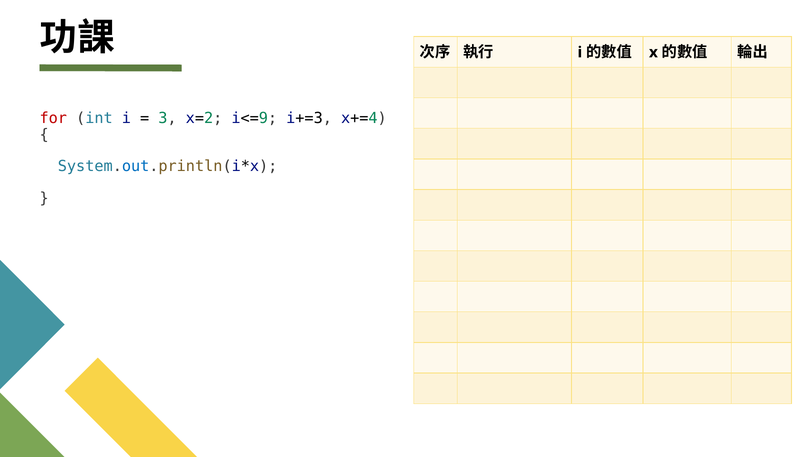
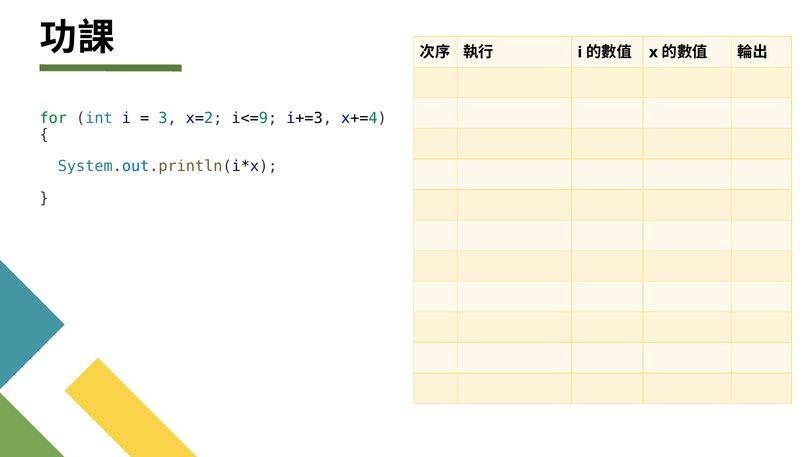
for colour: red -> green
